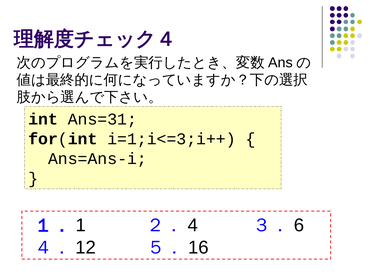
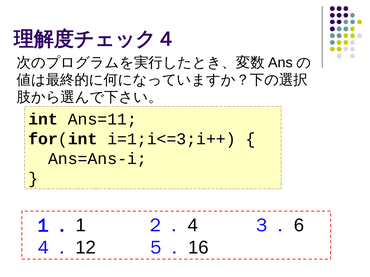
Ans=31: Ans=31 -> Ans=11
